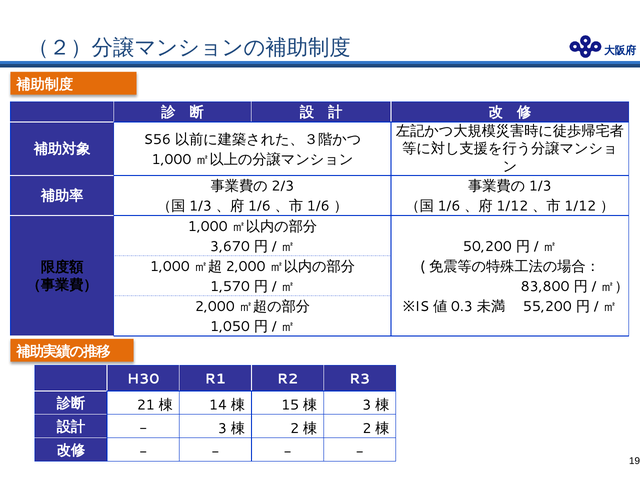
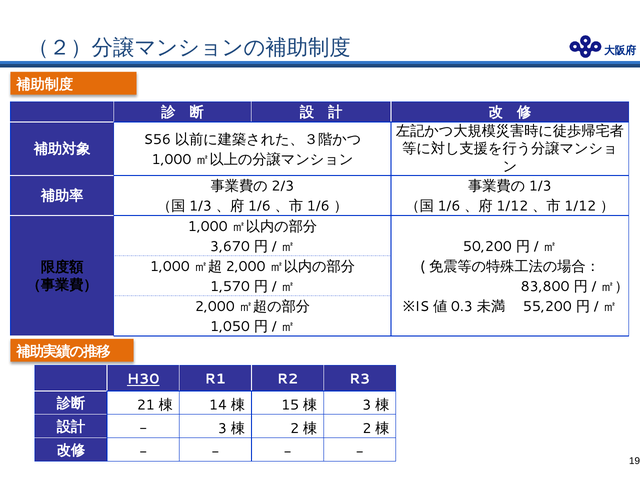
H30 underline: none -> present
